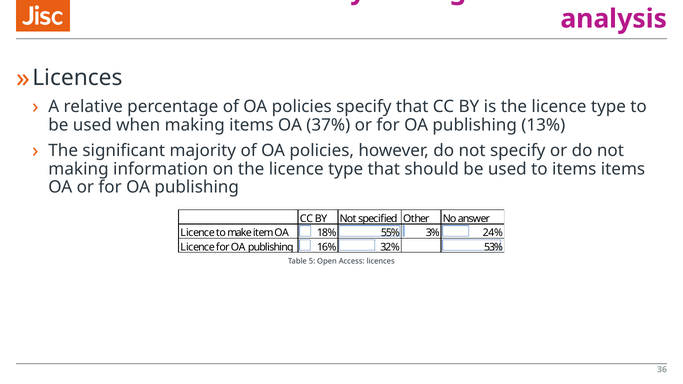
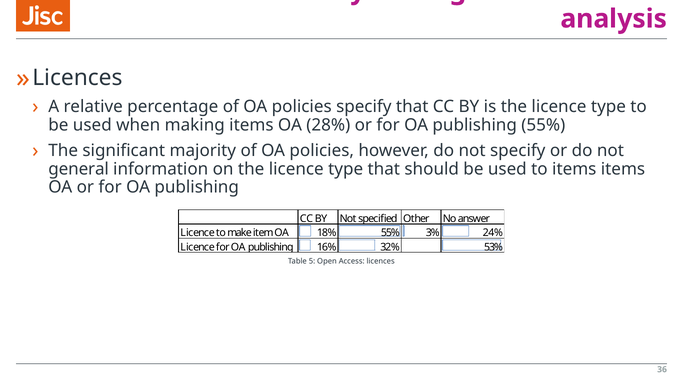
37%: 37% -> 28%
publishing 13%: 13% -> 55%
making at (79, 169): making -> general
